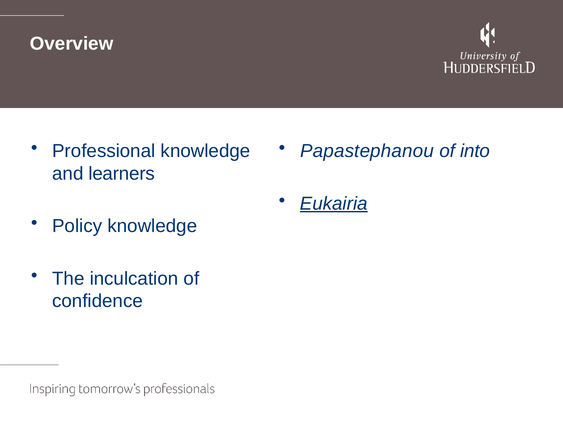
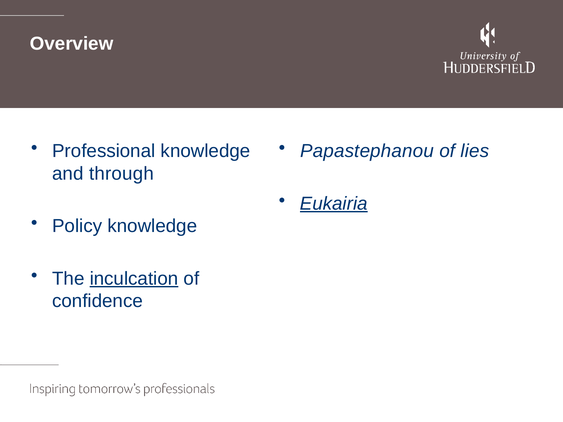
into: into -> lies
learners: learners -> through
inculcation underline: none -> present
